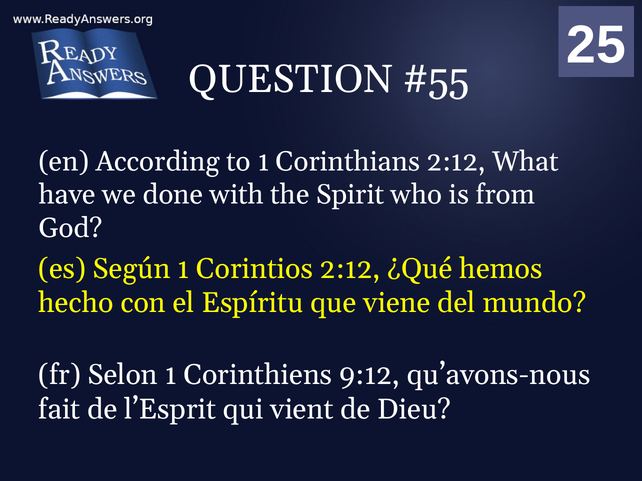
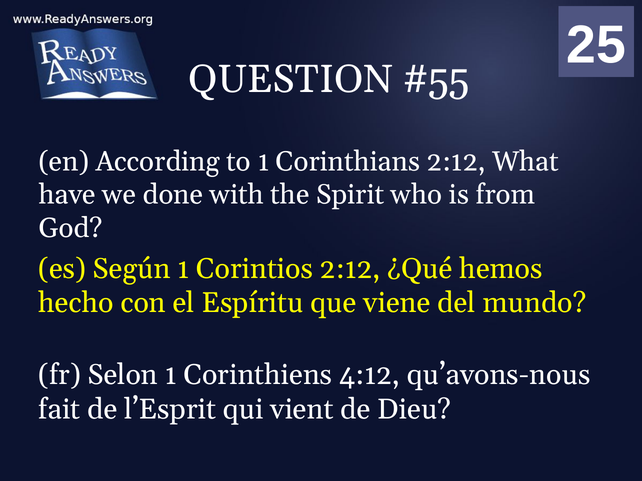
9:12: 9:12 -> 4:12
